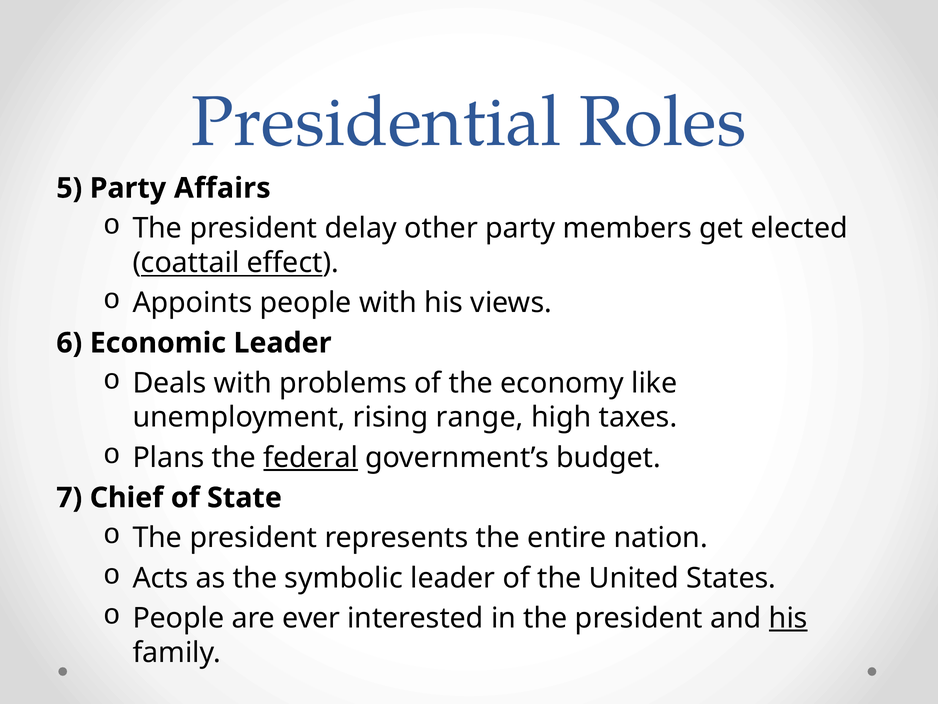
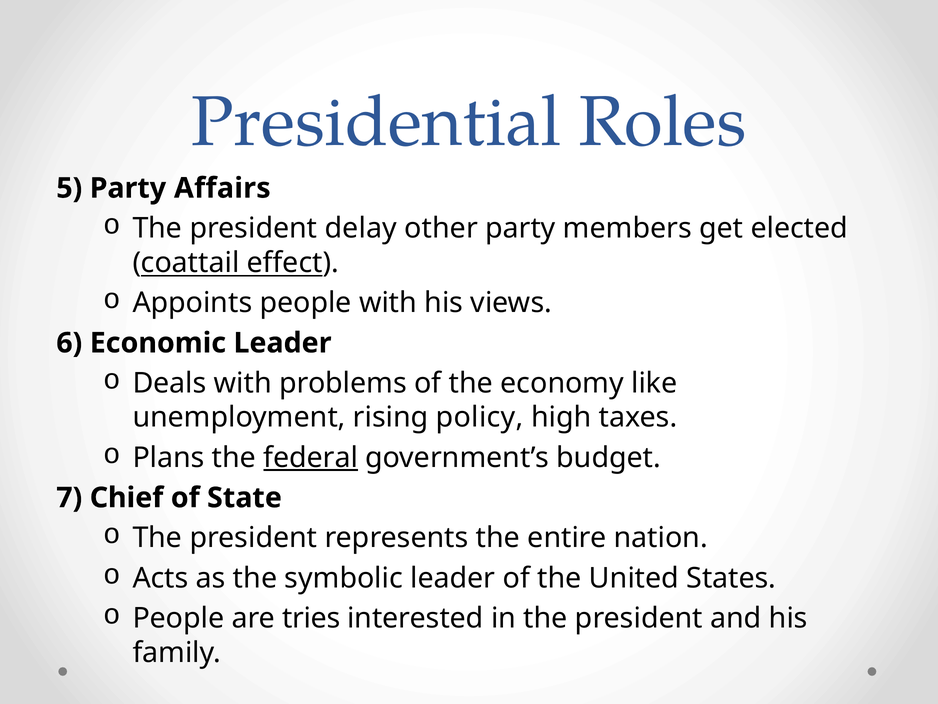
range: range -> policy
ever: ever -> tries
his at (788, 618) underline: present -> none
